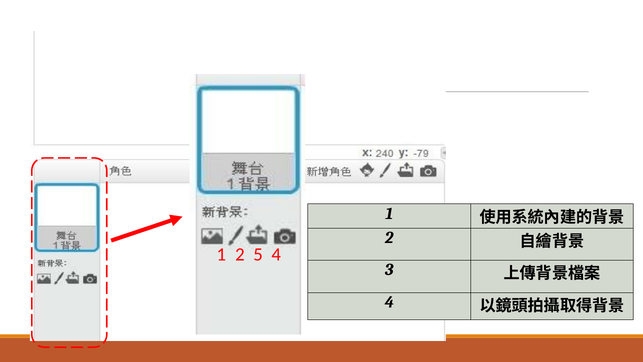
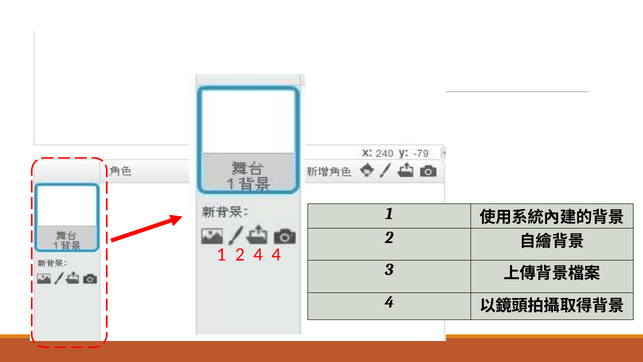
2 5: 5 -> 4
